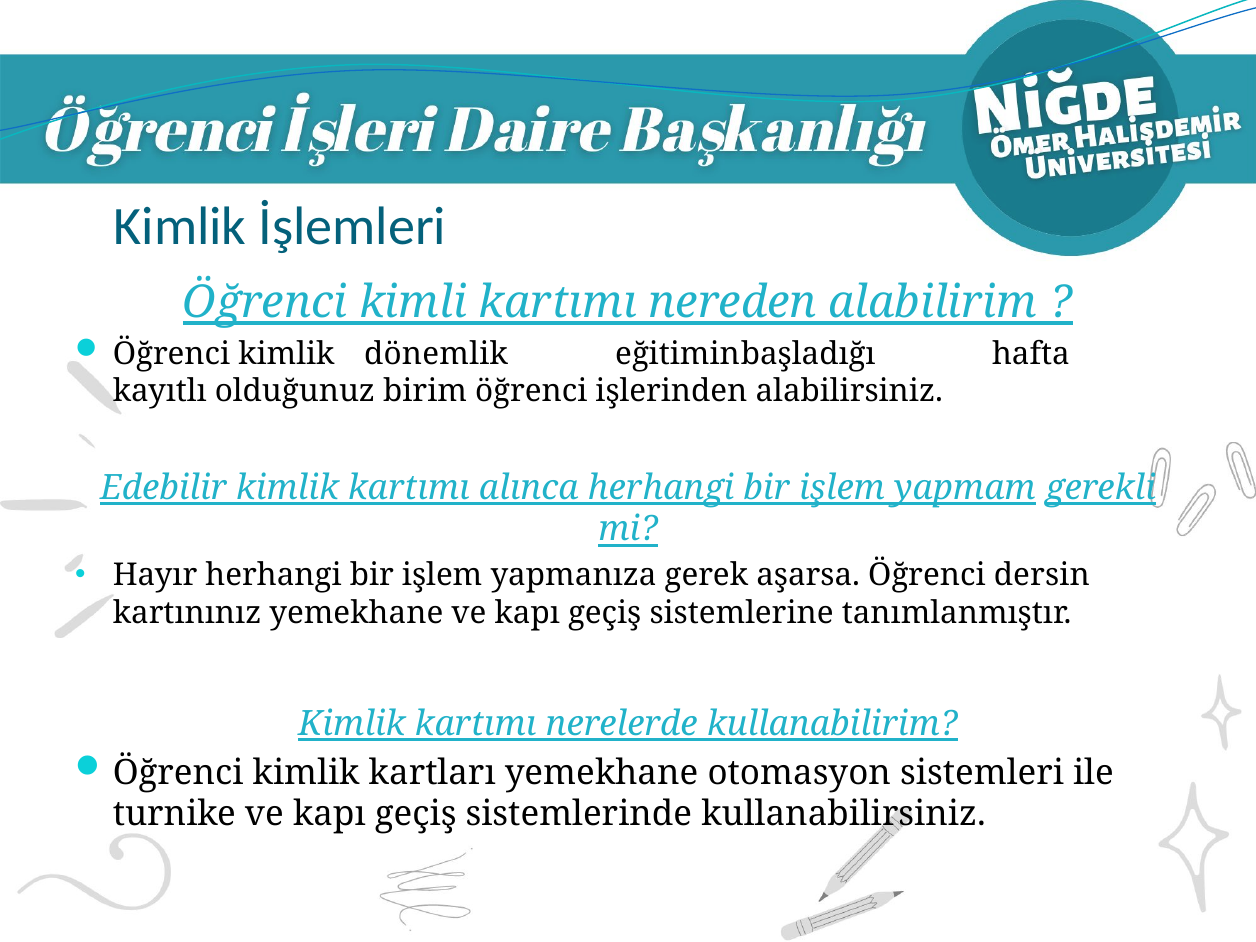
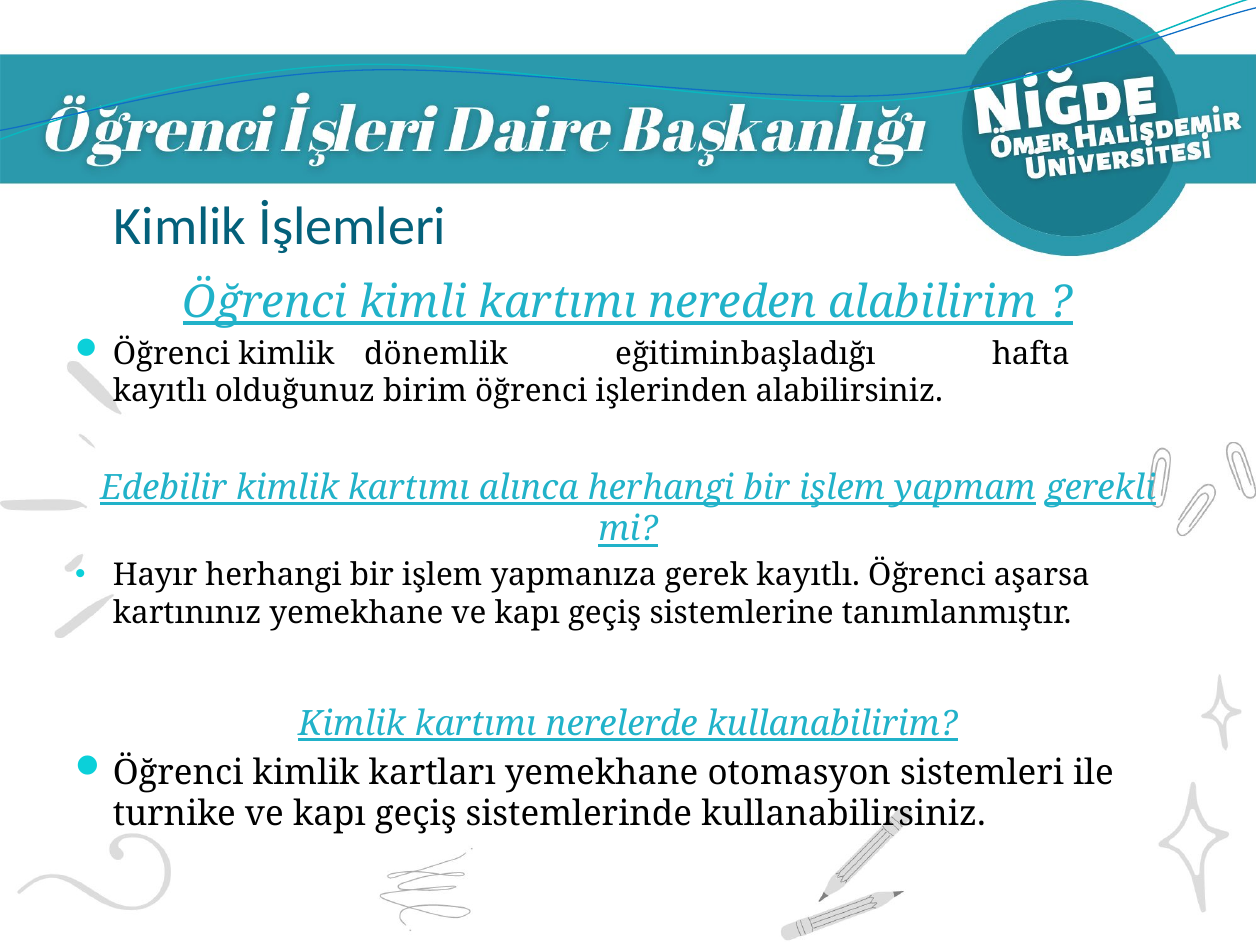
gerek aşarsa: aşarsa -> kayıtlı
dersin: dersin -> aşarsa
